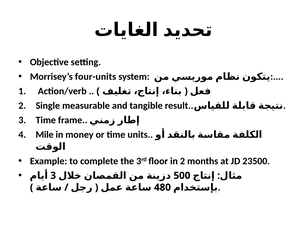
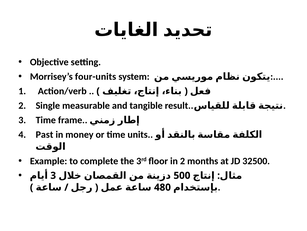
Mile: Mile -> Past
23500: 23500 -> 32500
